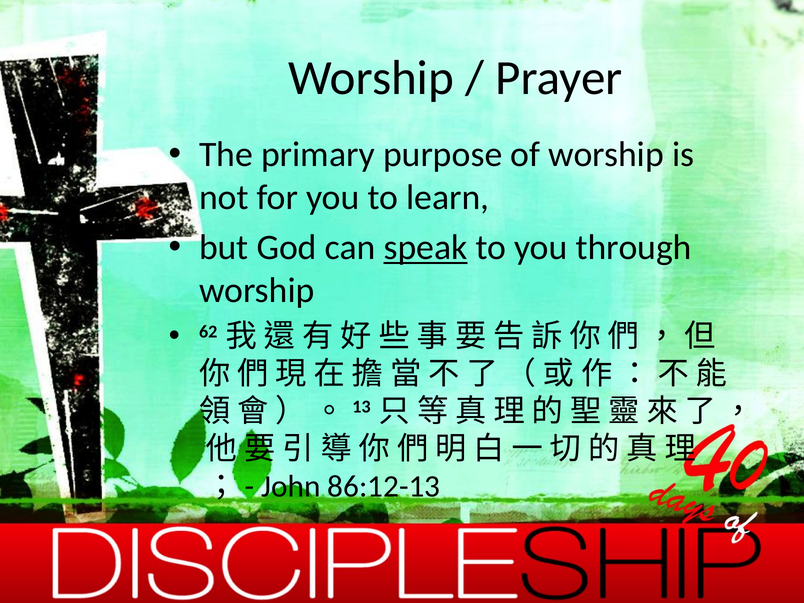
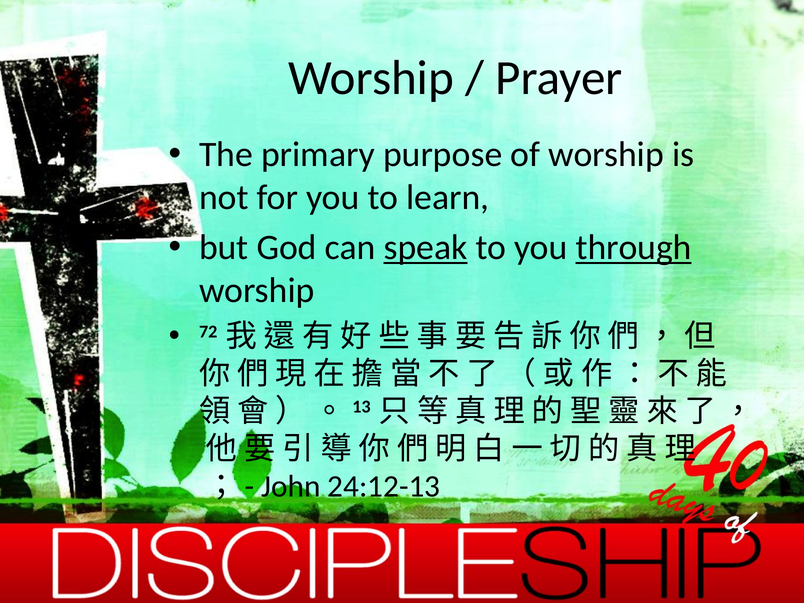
through underline: none -> present
62: 62 -> 72
86:12-13: 86:12-13 -> 24:12-13
